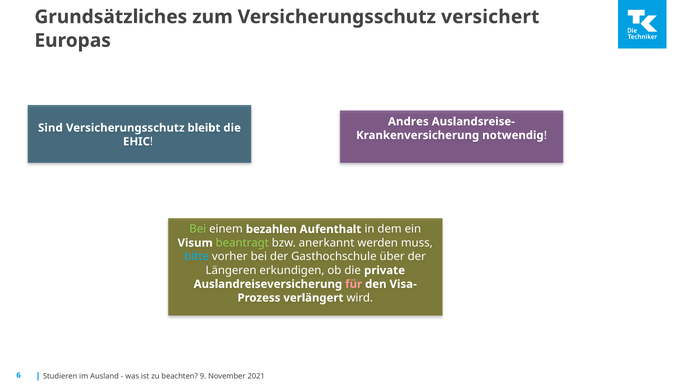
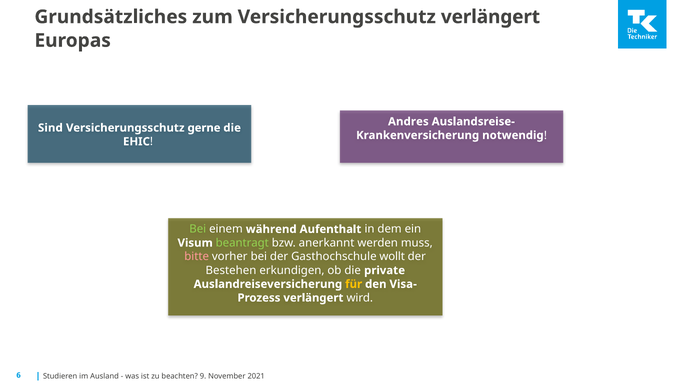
Versicherungsschutz versichert: versichert -> verlängert
bleibt: bleibt -> gerne
bezahlen: bezahlen -> während
bitte colour: light blue -> pink
über: über -> wollt
Längeren: Längeren -> Bestehen
für colour: pink -> yellow
